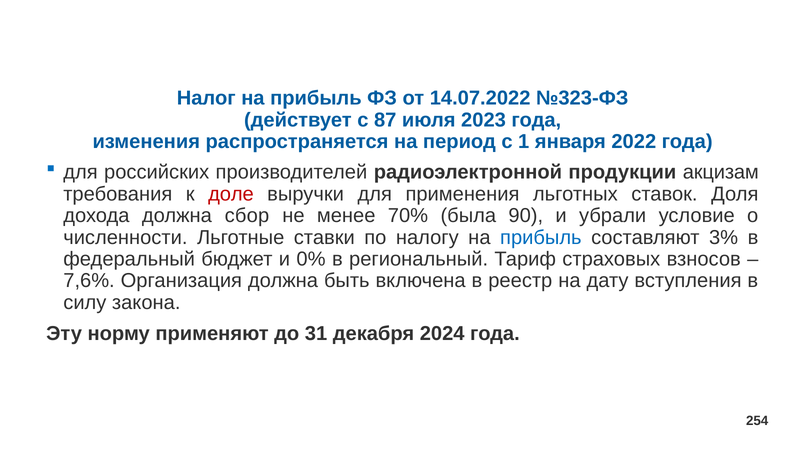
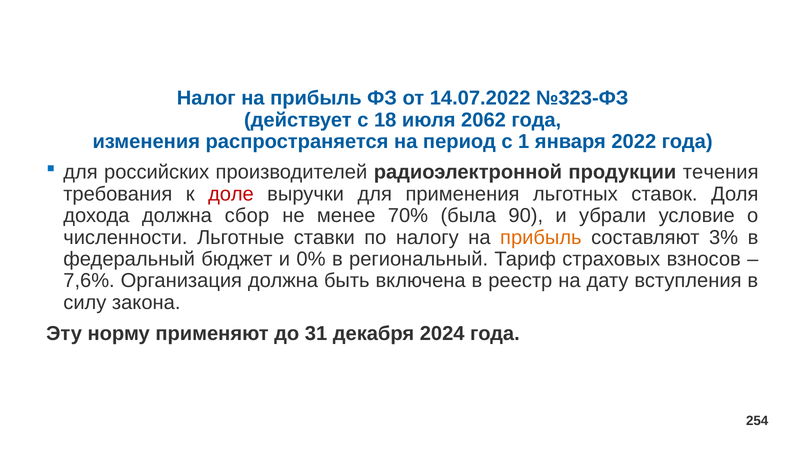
87: 87 -> 18
2023: 2023 -> 2062
акцизам: акцизам -> течения
прибыль at (541, 237) colour: blue -> orange
